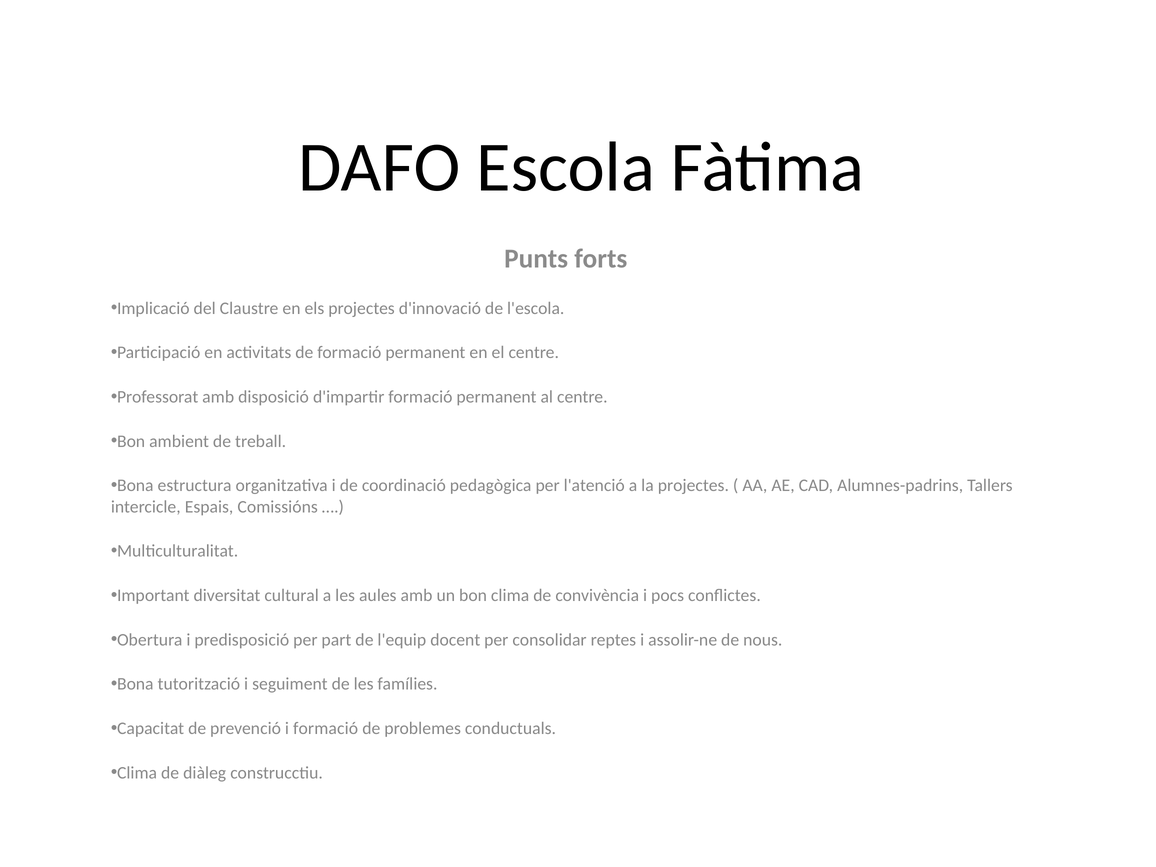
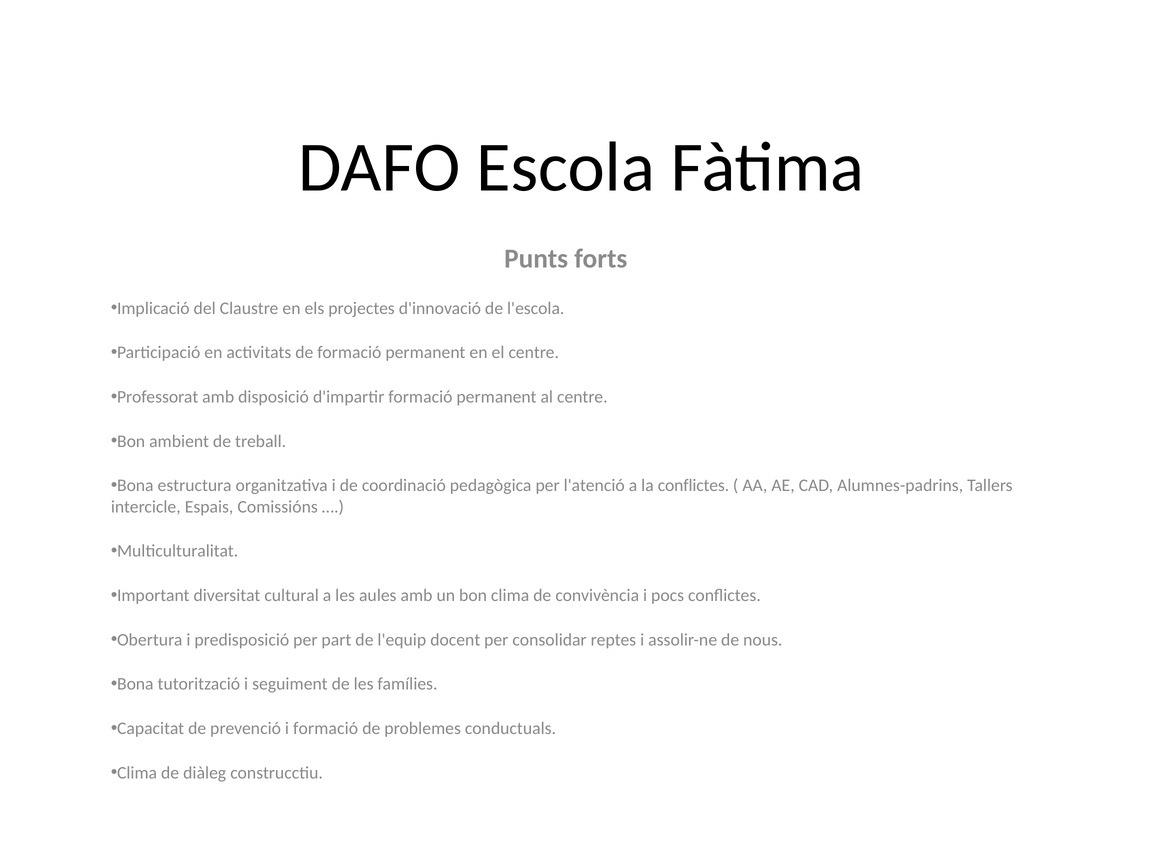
la projectes: projectes -> conflictes
